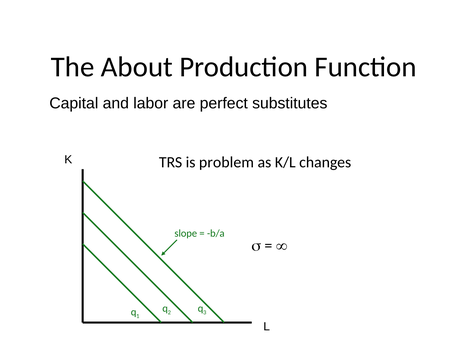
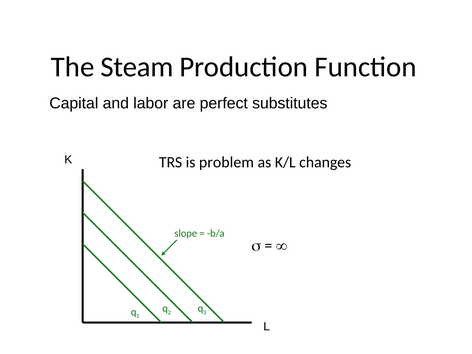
About: About -> Steam
